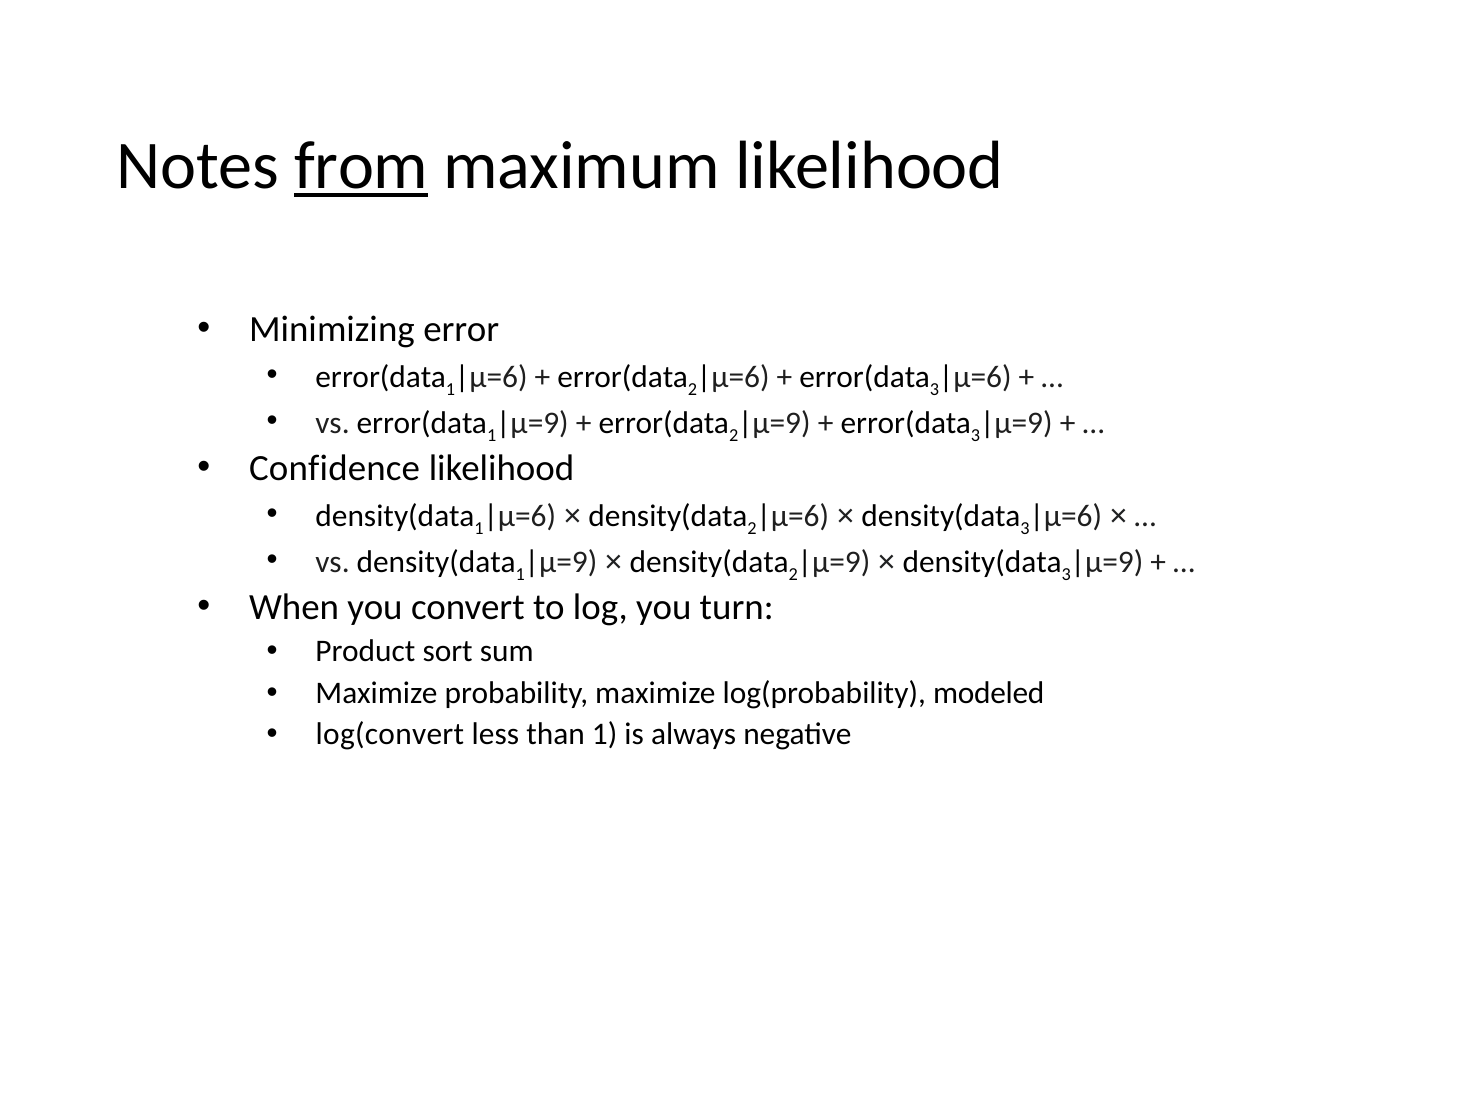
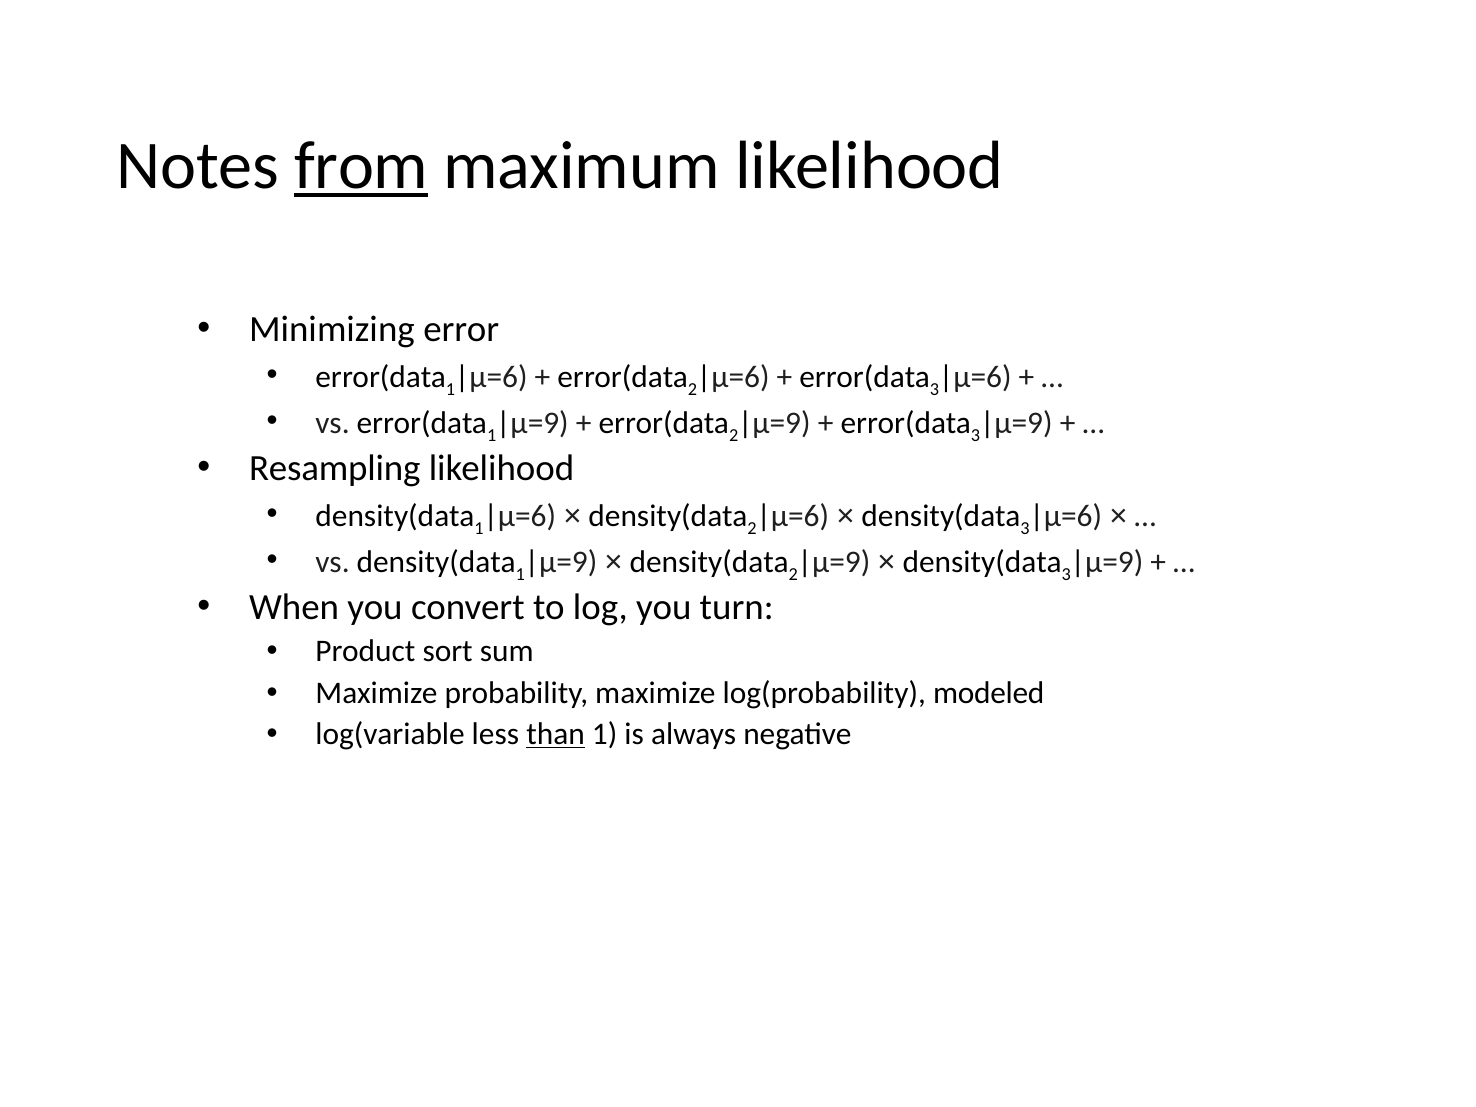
Confidence: Confidence -> Resampling
log(convert: log(convert -> log(variable
than underline: none -> present
